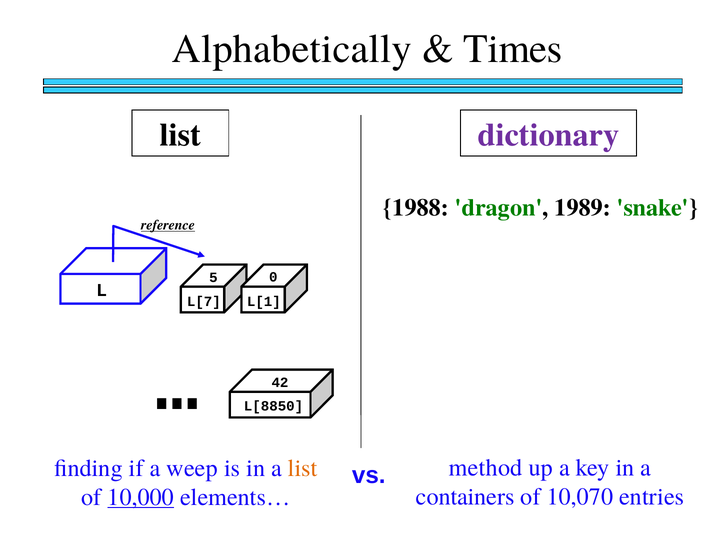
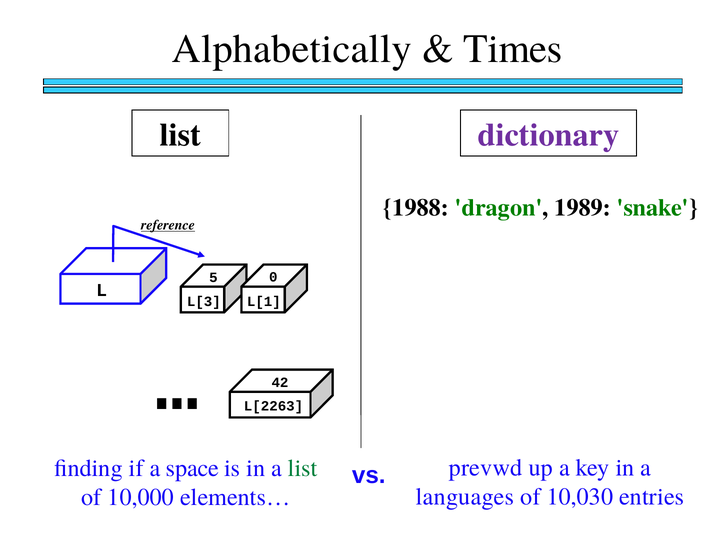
L[7: L[7 -> L[3
L[8850: L[8850 -> L[2263
method: method -> prevwd
weep: weep -> space
list at (303, 468) colour: orange -> green
containers: containers -> languages
10,070: 10,070 -> 10,030
10,000 underline: present -> none
